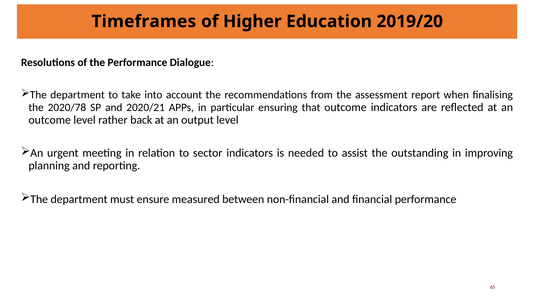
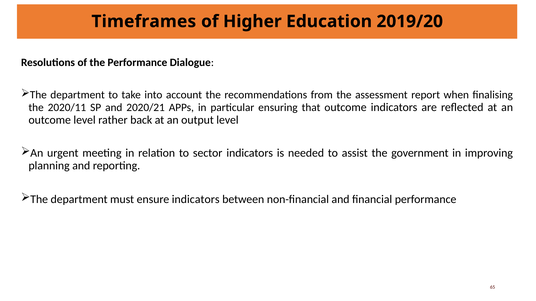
2020/78: 2020/78 -> 2020/11
outstanding: outstanding -> government
ensure measured: measured -> indicators
